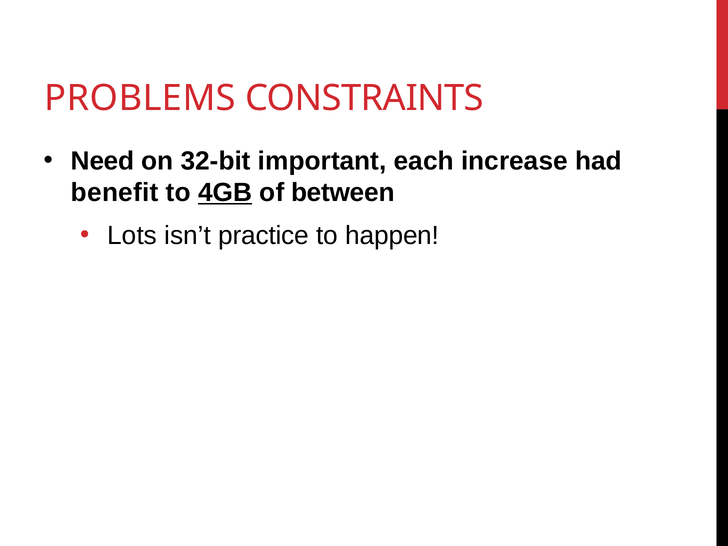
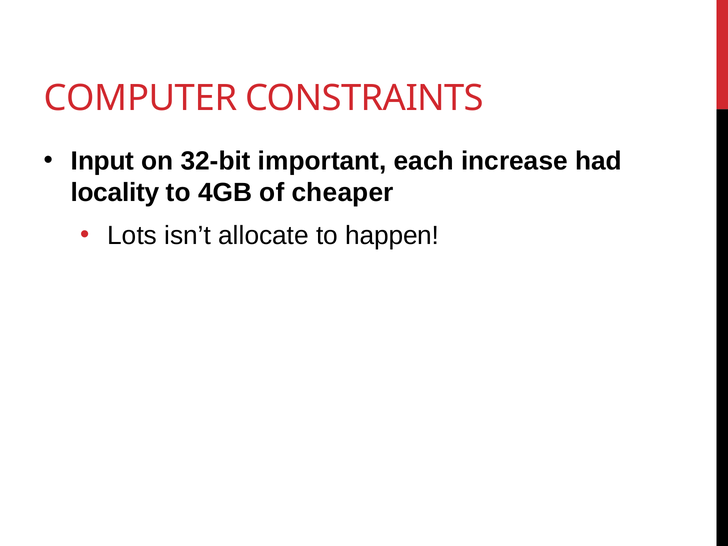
PROBLEMS: PROBLEMS -> COMPUTER
Need: Need -> Input
benefit: benefit -> locality
4GB underline: present -> none
between: between -> cheaper
practice: practice -> allocate
